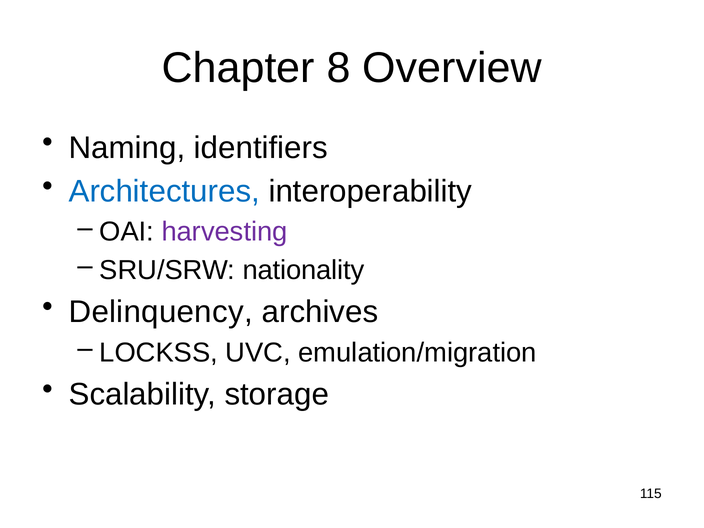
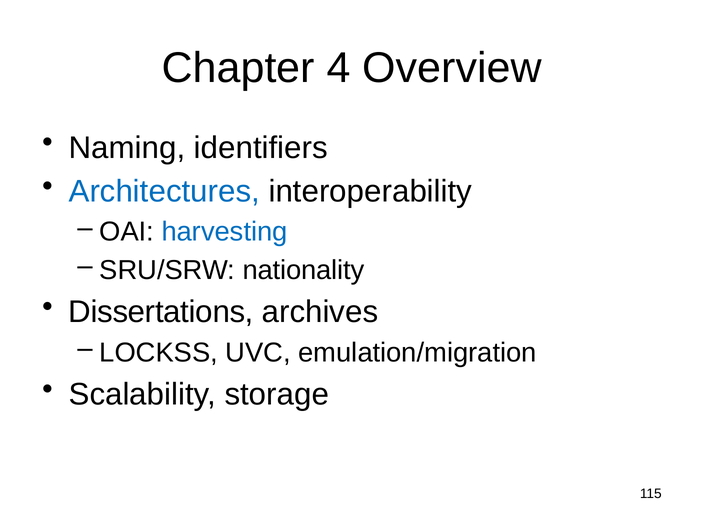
8: 8 -> 4
harvesting colour: purple -> blue
Delinquency: Delinquency -> Dissertations
